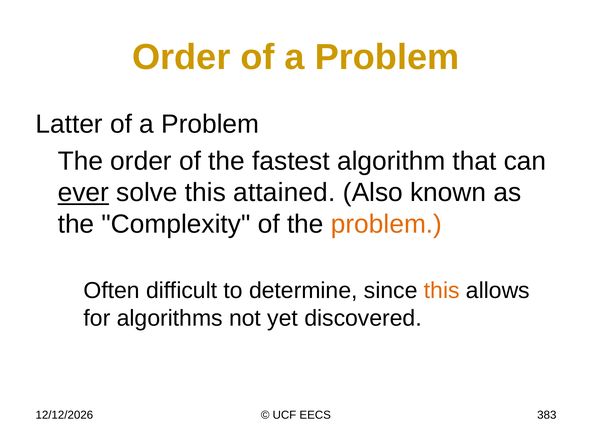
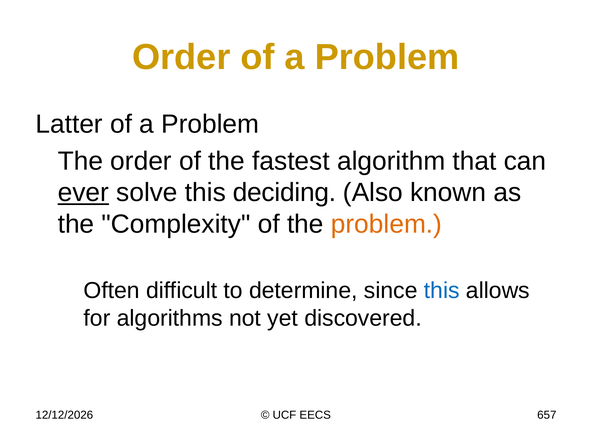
attained: attained -> deciding
this at (442, 290) colour: orange -> blue
383: 383 -> 657
